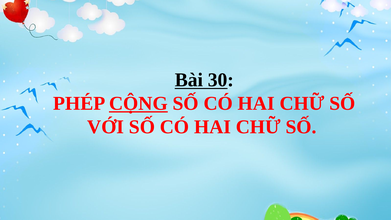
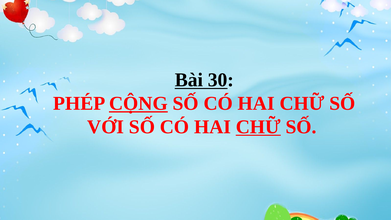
CHỮ at (258, 127) underline: none -> present
